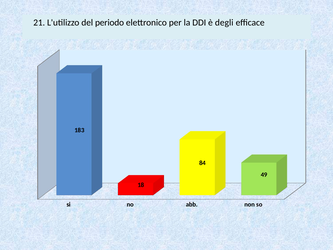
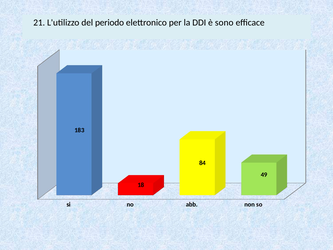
degli: degli -> sono
